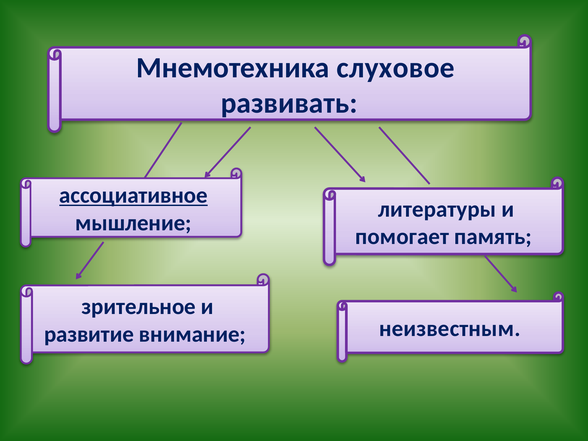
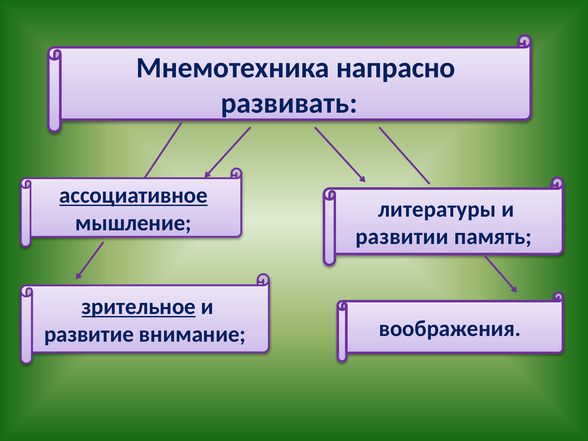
слуховое: слуховое -> напрасно
помогает: помогает -> развитии
зрительное underline: none -> present
неизвестным: неизвестным -> воображения
